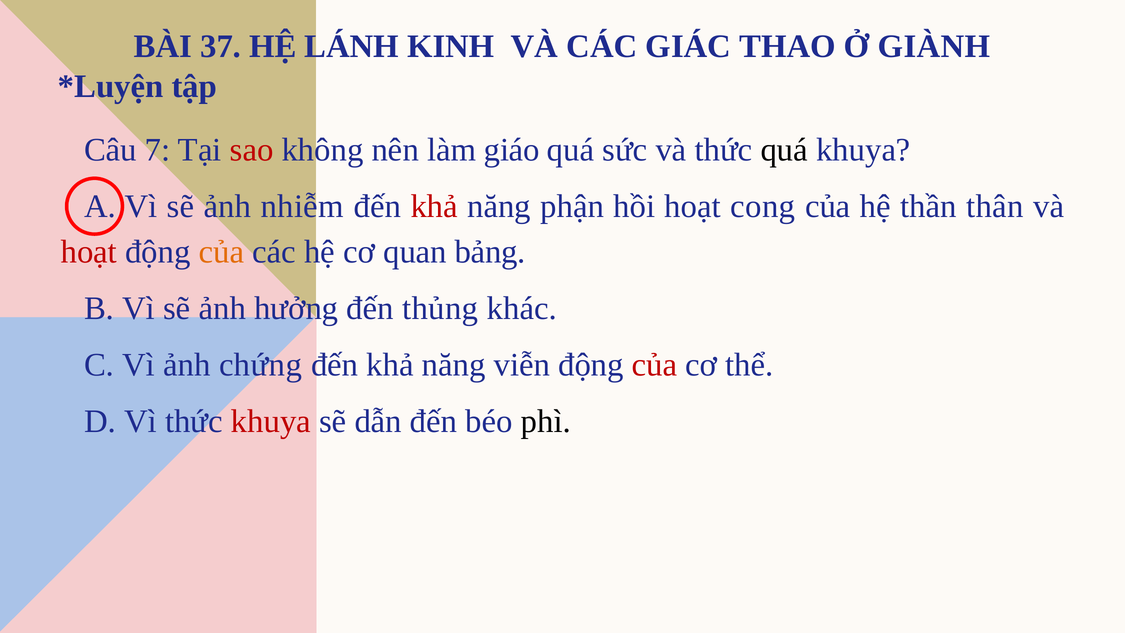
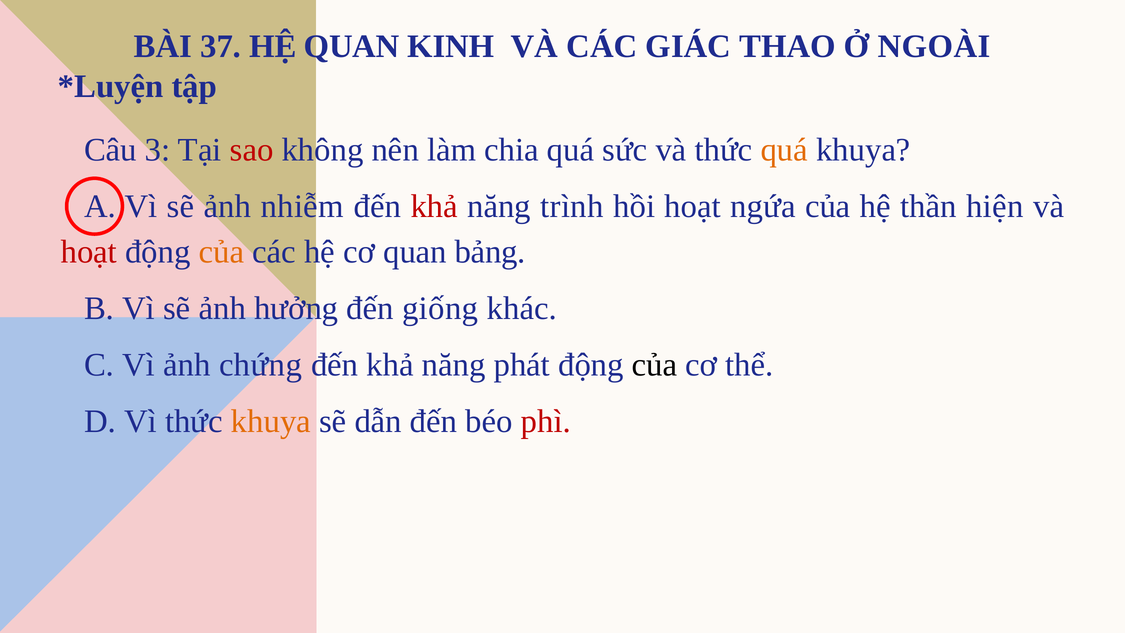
HỆ LÁNH: LÁNH -> QUAN
GIÀNH: GIÀNH -> NGOÀI
7: 7 -> 3
giáo: giáo -> chia
quá at (784, 150) colour: black -> orange
phận: phận -> trình
cong: cong -> ngứa
thân: thân -> hiện
thủng: thủng -> giống
viễn: viễn -> phát
của at (655, 365) colour: red -> black
khuya at (271, 421) colour: red -> orange
phì colour: black -> red
